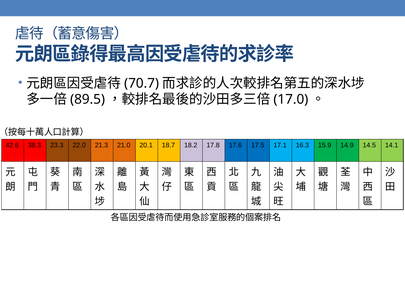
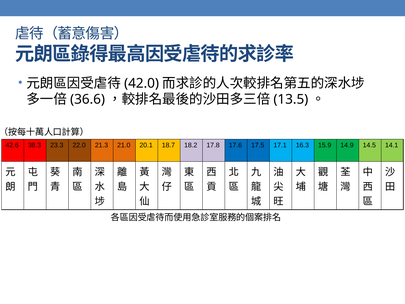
70.7: 70.7 -> 42.0
89.5: 89.5 -> 36.6
17.0: 17.0 -> 13.5
